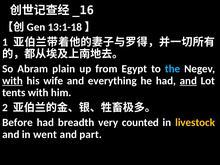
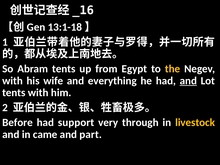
Abram plain: plain -> tents
the colour: light blue -> yellow
with at (12, 81) underline: present -> none
breadth: breadth -> support
counted: counted -> through
went: went -> came
